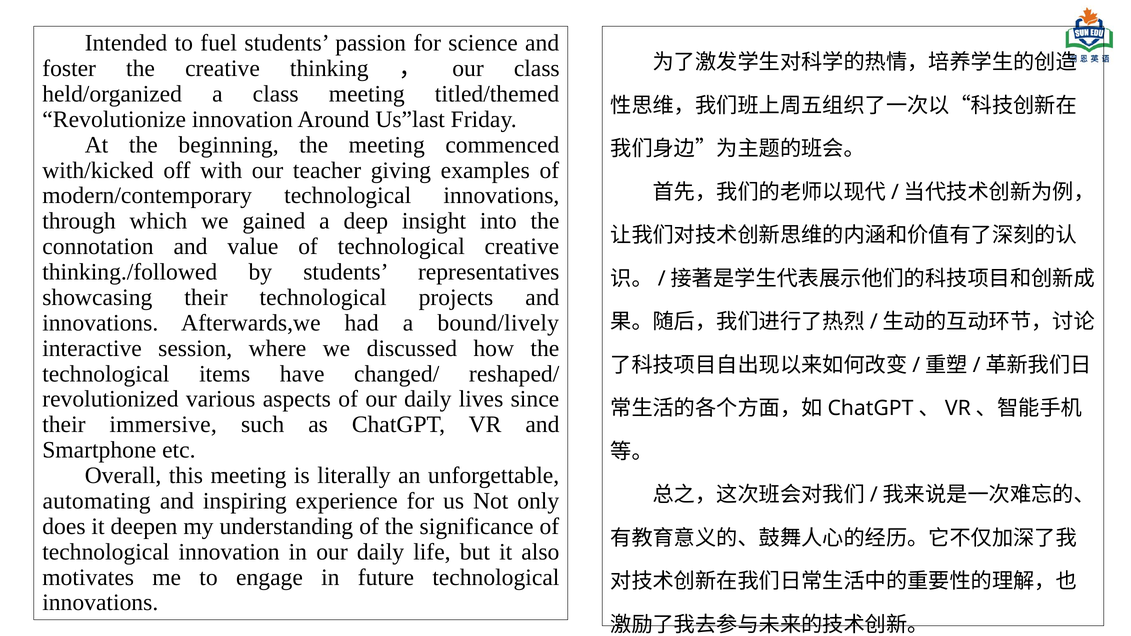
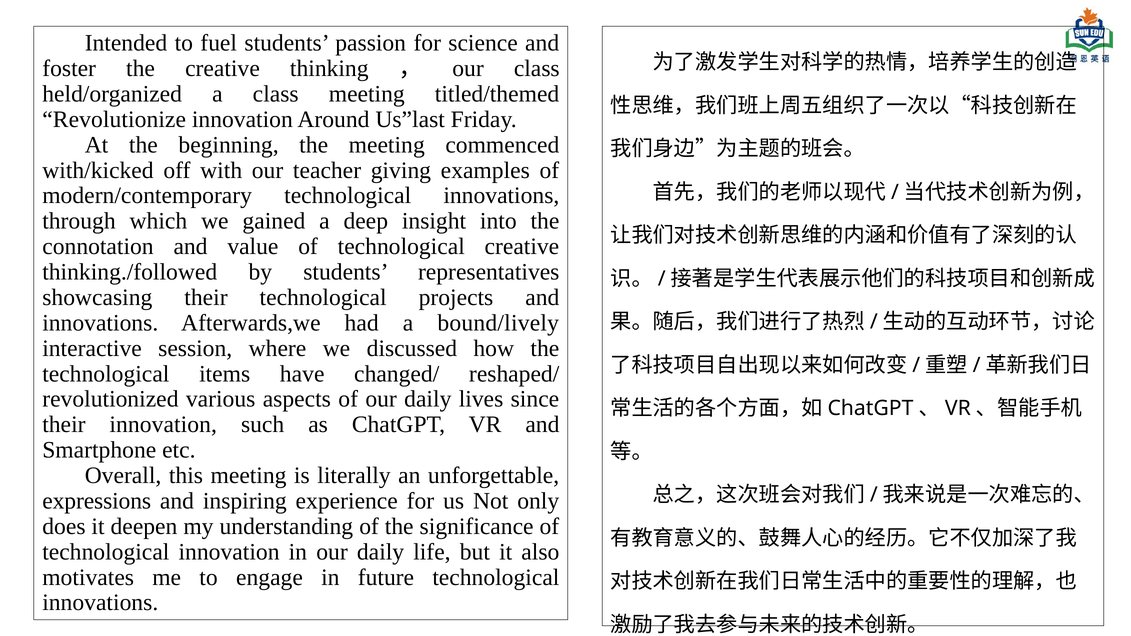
their immersive: immersive -> innovation
automating: automating -> expressions
